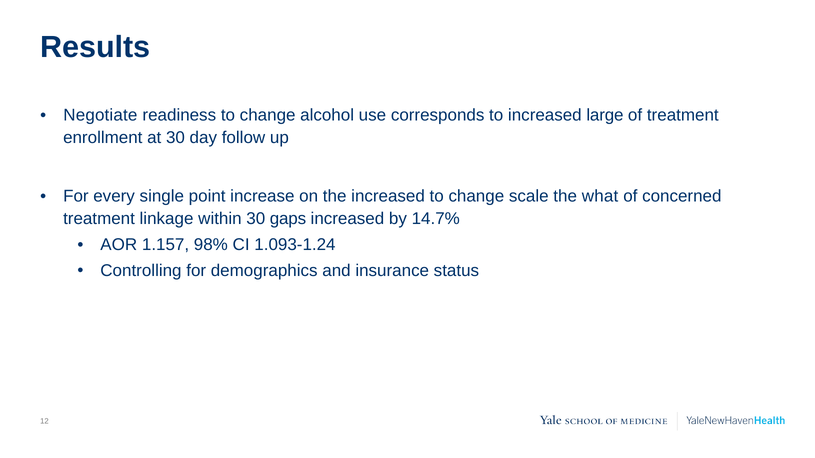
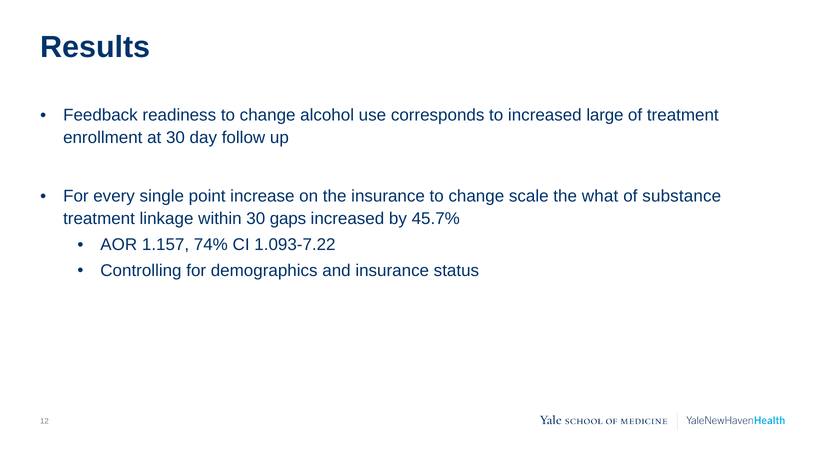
Negotiate: Negotiate -> Feedback
the increased: increased -> insurance
concerned: concerned -> substance
14.7%: 14.7% -> 45.7%
98%: 98% -> 74%
1.093-1.24: 1.093-1.24 -> 1.093-7.22
